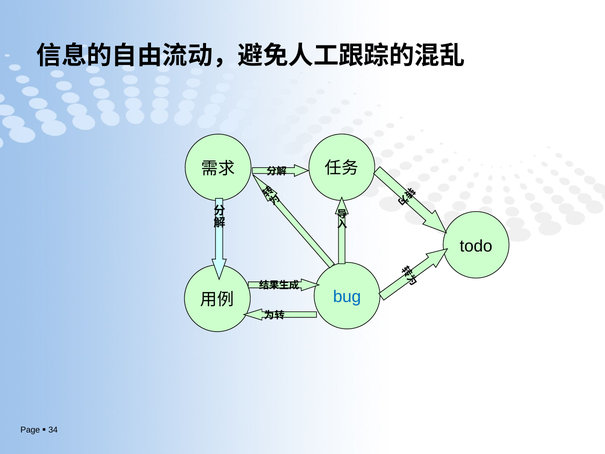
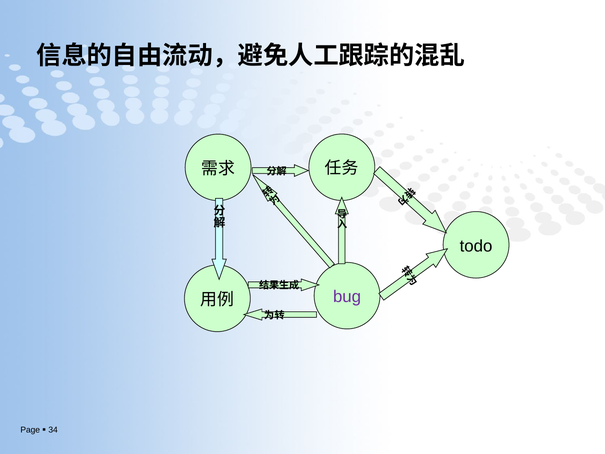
bug colour: blue -> purple
